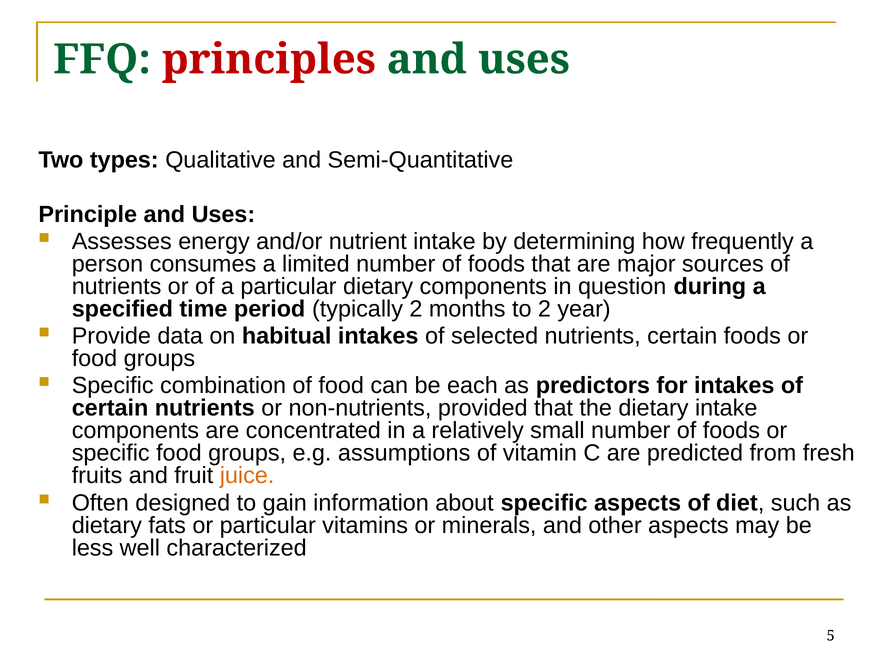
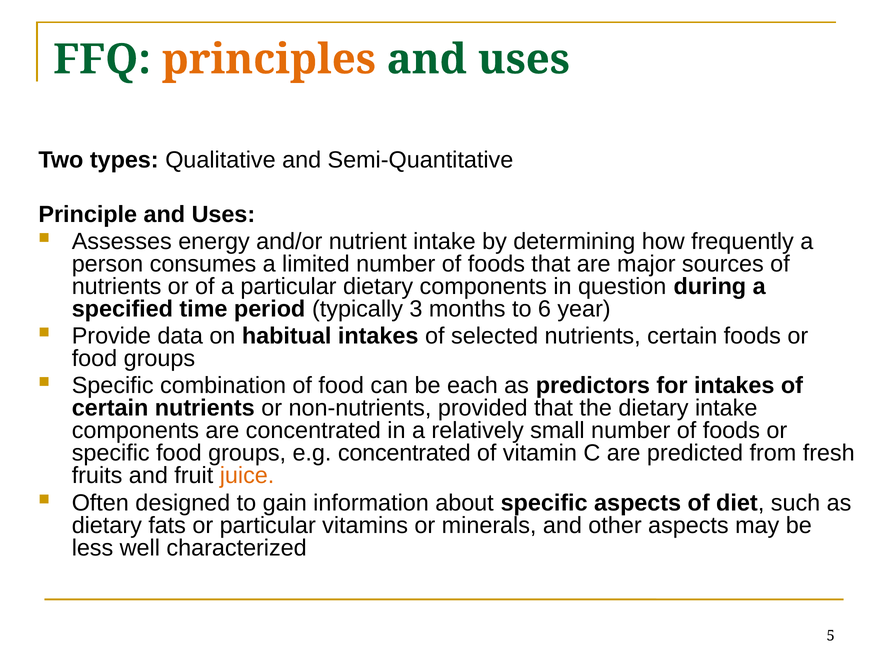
principles colour: red -> orange
typically 2: 2 -> 3
to 2: 2 -> 6
e.g assumptions: assumptions -> concentrated
